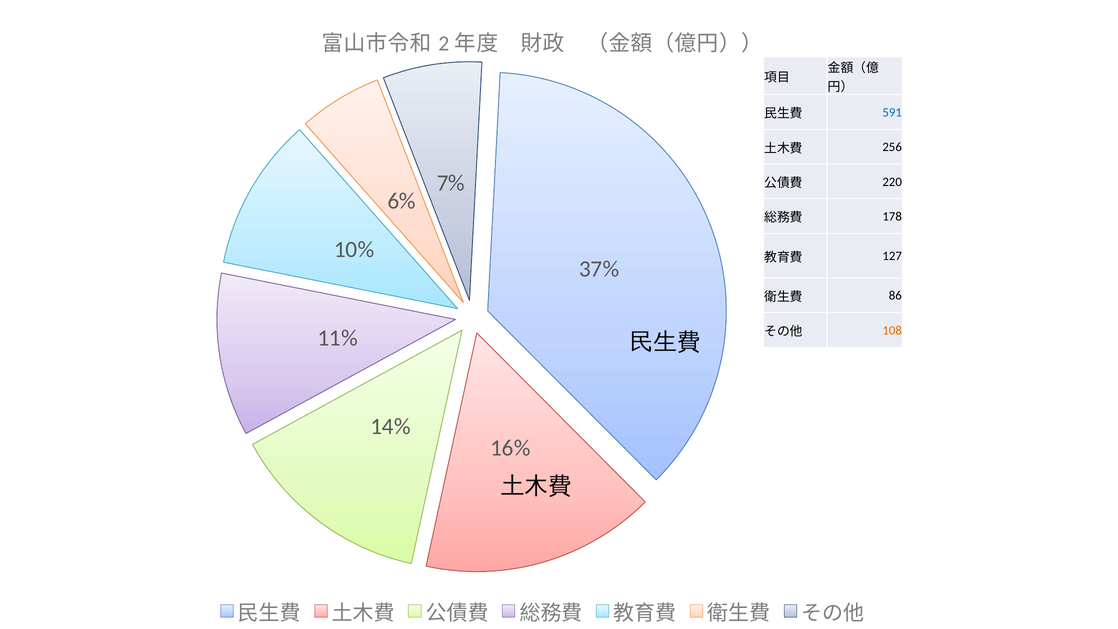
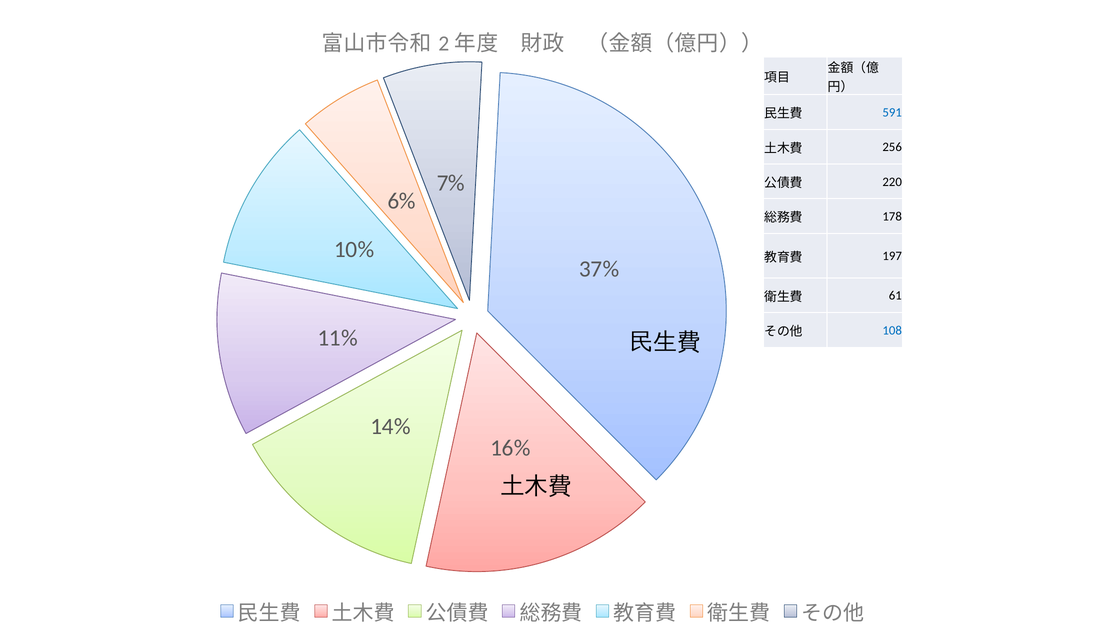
127: 127 -> 197
86: 86 -> 61
108 colour: orange -> blue
